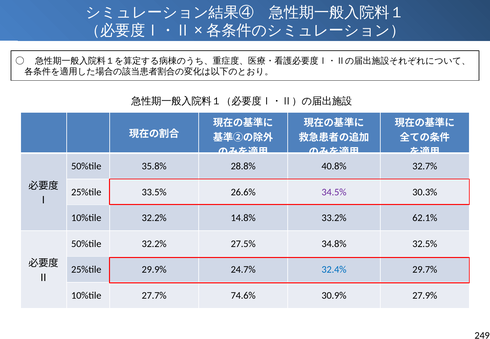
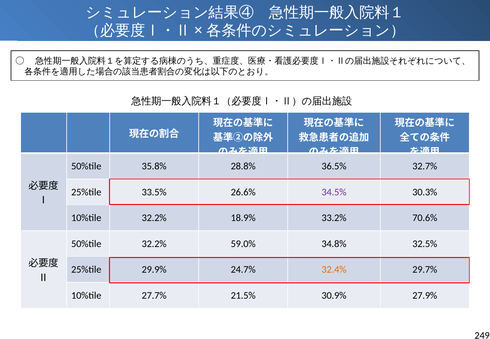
40.8%: 40.8% -> 36.5%
14.8%: 14.8% -> 18.9%
62.1%: 62.1% -> 70.6%
27.5%: 27.5% -> 59.0%
32.4% colour: blue -> orange
74.6%: 74.6% -> 21.5%
